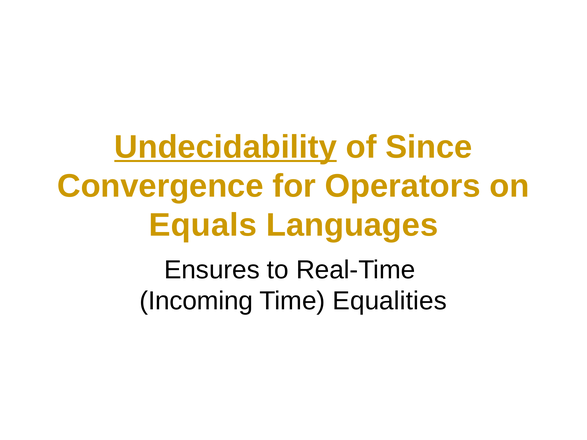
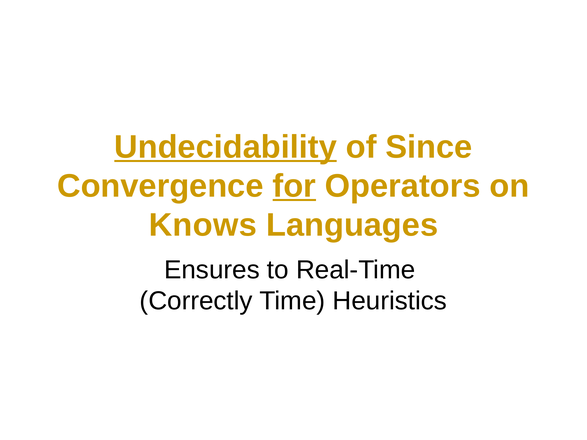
for underline: none -> present
Equals: Equals -> Knows
Incoming: Incoming -> Correctly
Equalities: Equalities -> Heuristics
